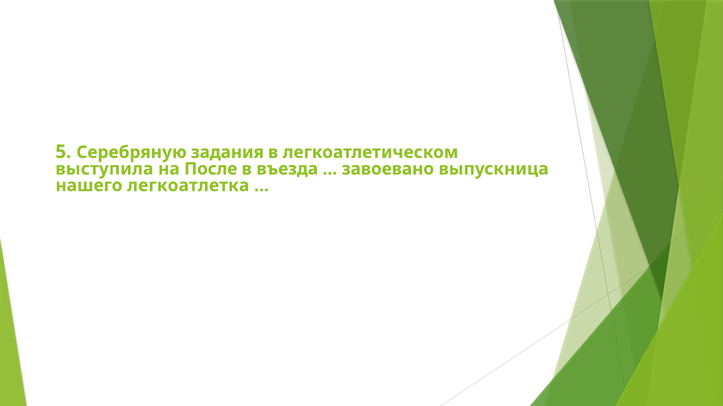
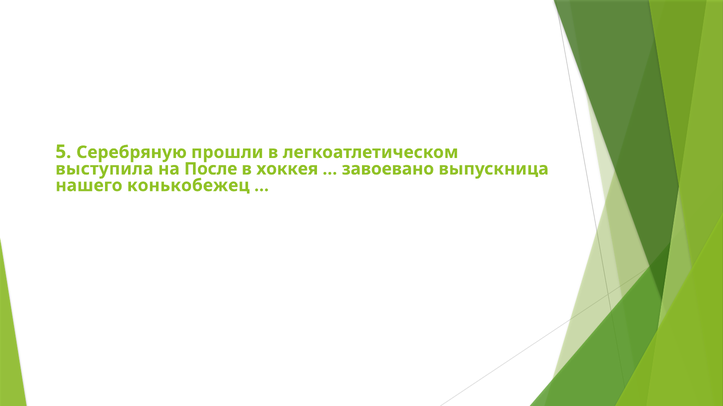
задания: задания -> прошли
въезда: въезда -> хоккея
легкоатлетка: легкоатлетка -> конькобежец
